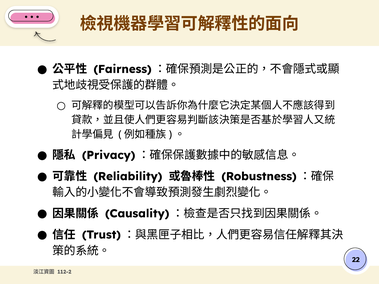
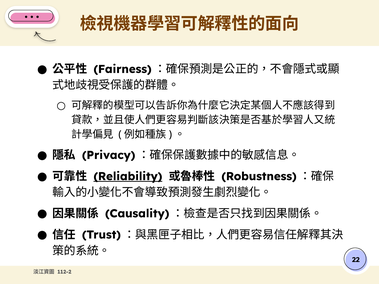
Reliability underline: none -> present
